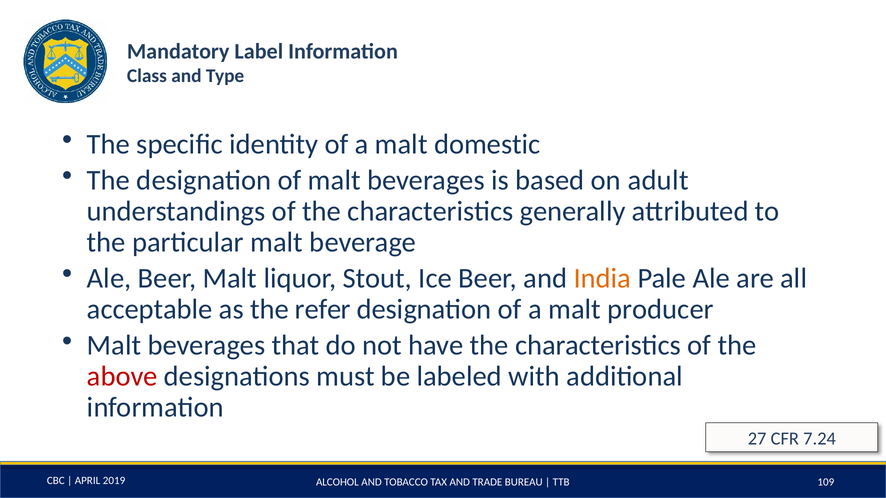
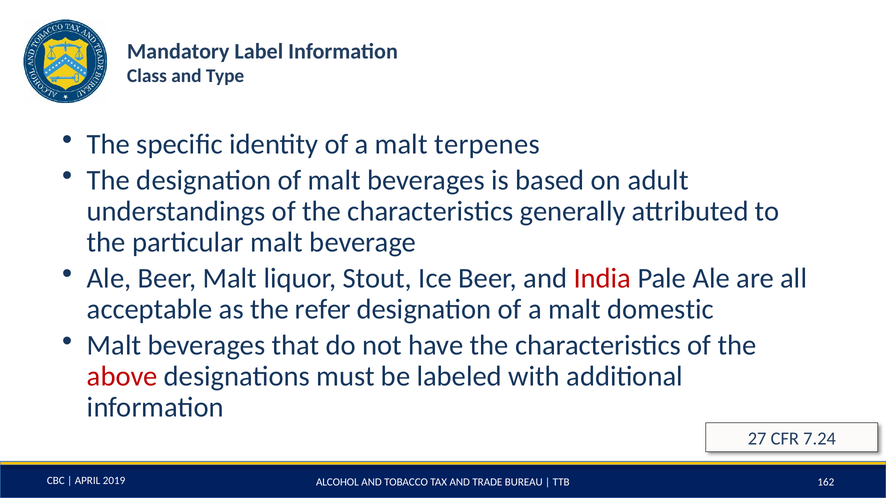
domestic: domestic -> terpenes
India colour: orange -> red
producer: producer -> domestic
109: 109 -> 162
